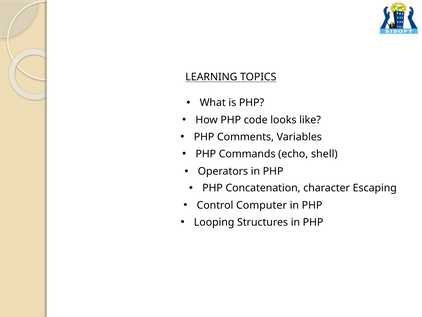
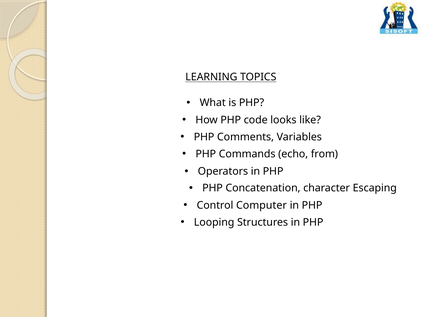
shell: shell -> from
